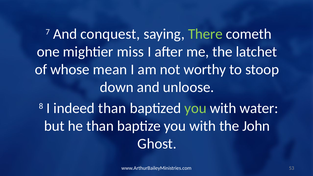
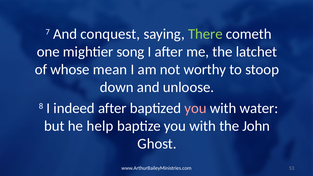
miss: miss -> song
indeed than: than -> after
you at (195, 108) colour: light green -> pink
he than: than -> help
